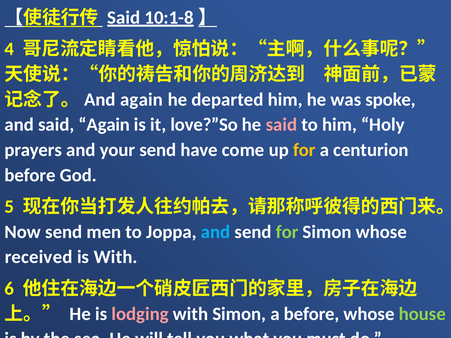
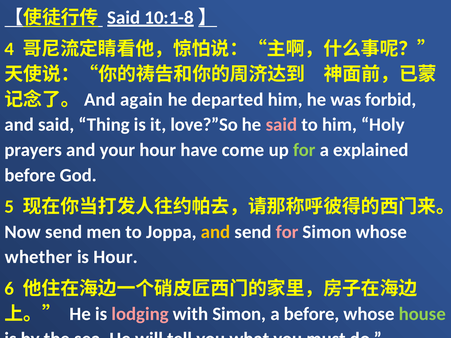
spoke: spoke -> forbid
said Again: Again -> Thing
your send: send -> hour
for at (304, 150) colour: yellow -> light green
centurion: centurion -> explained
and at (216, 232) colour: light blue -> yellow
for at (287, 232) colour: light green -> pink
received: received -> whether
is With: With -> Hour
